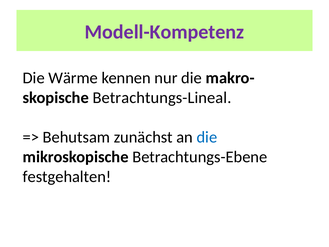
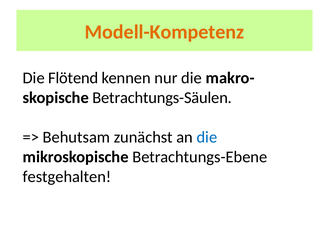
Modell-Kompetenz colour: purple -> orange
Wärme: Wärme -> Flötend
Betrachtungs-Lineal: Betrachtungs-Lineal -> Betrachtungs-Säulen
